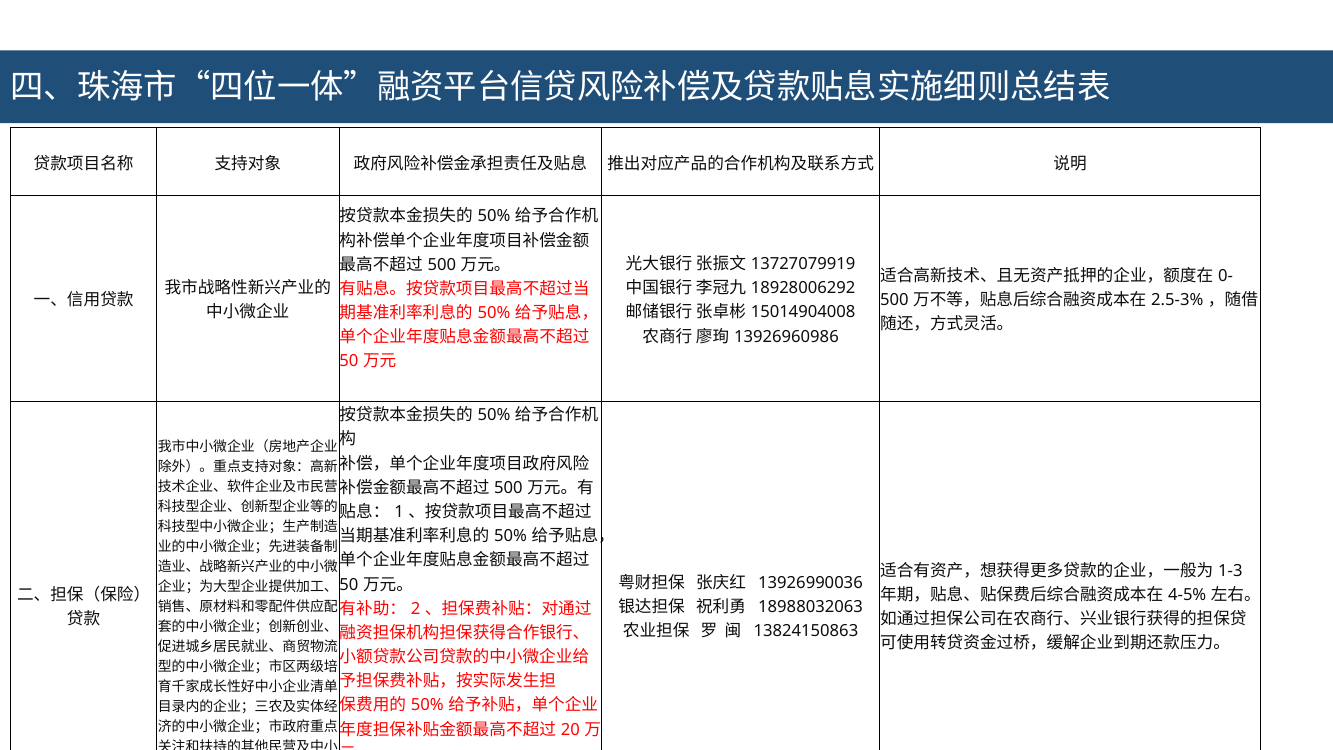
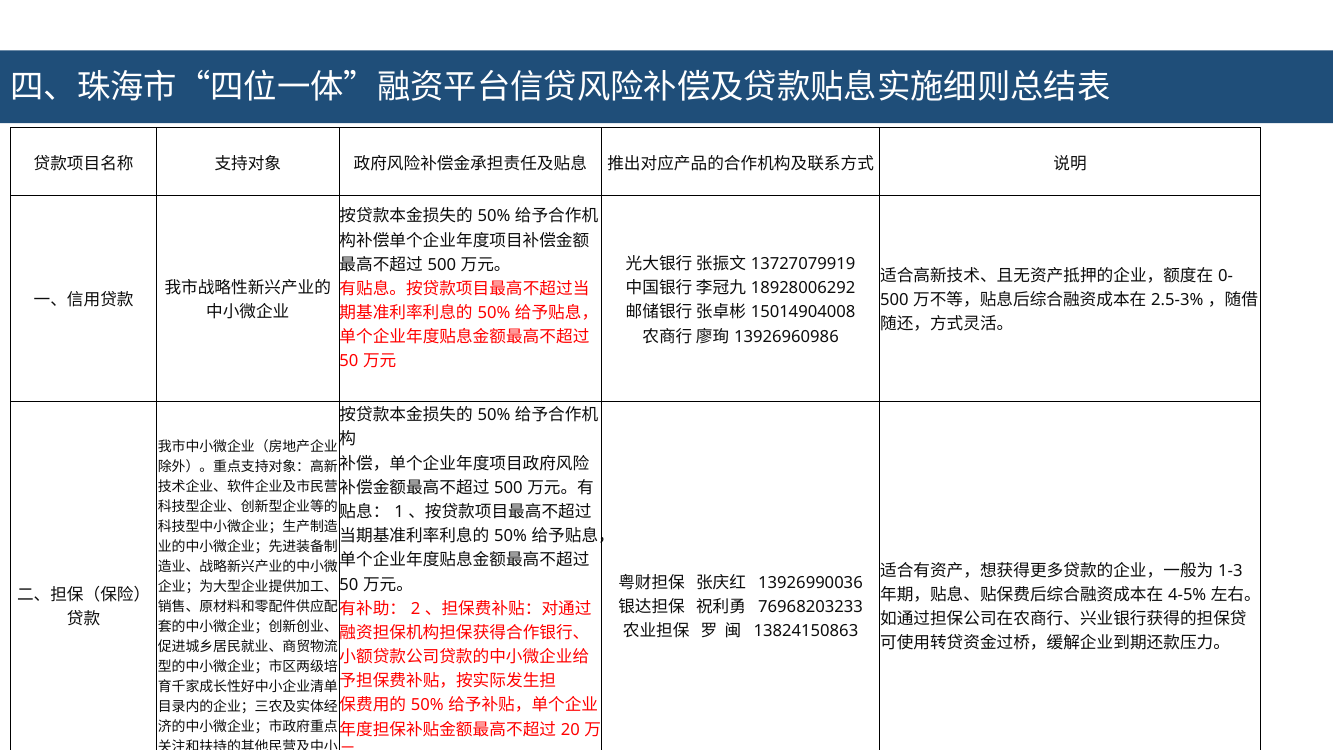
18988032063: 18988032063 -> 76968203233
